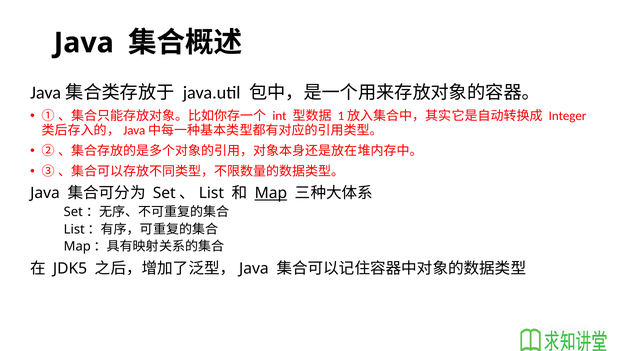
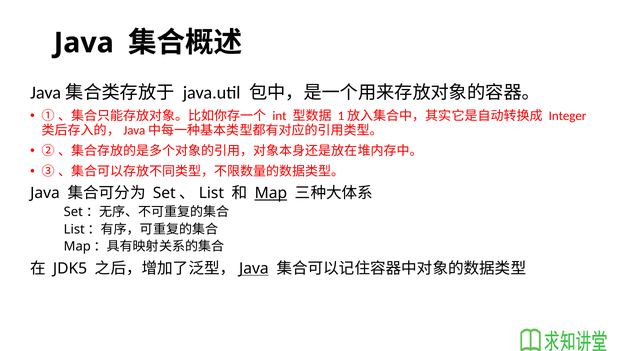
Java at (254, 269) underline: none -> present
